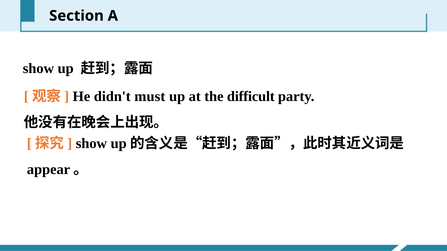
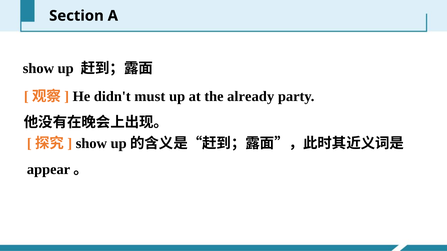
difficult: difficult -> already
